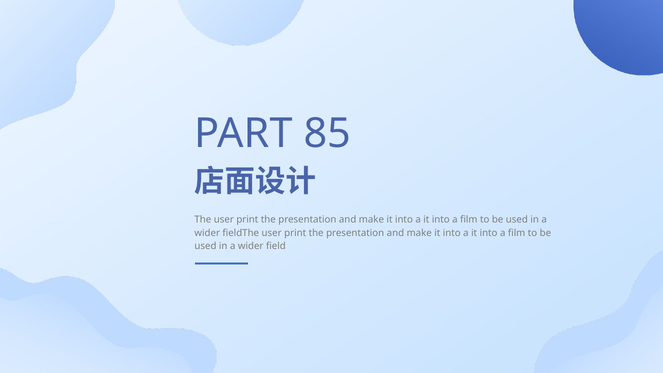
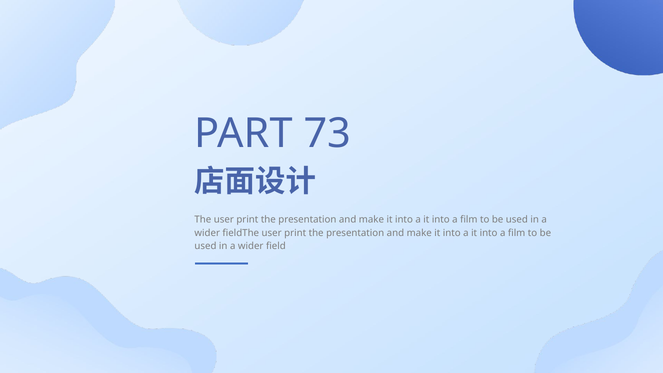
85: 85 -> 73
